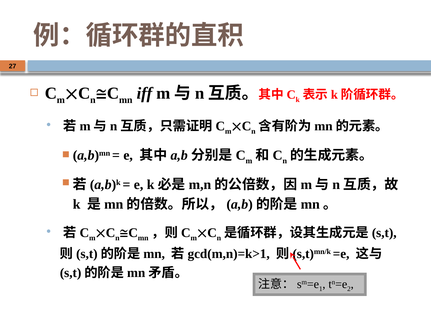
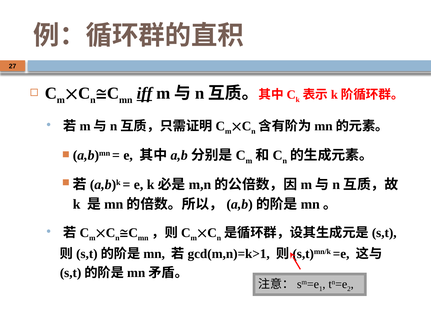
iff underline: none -> present
